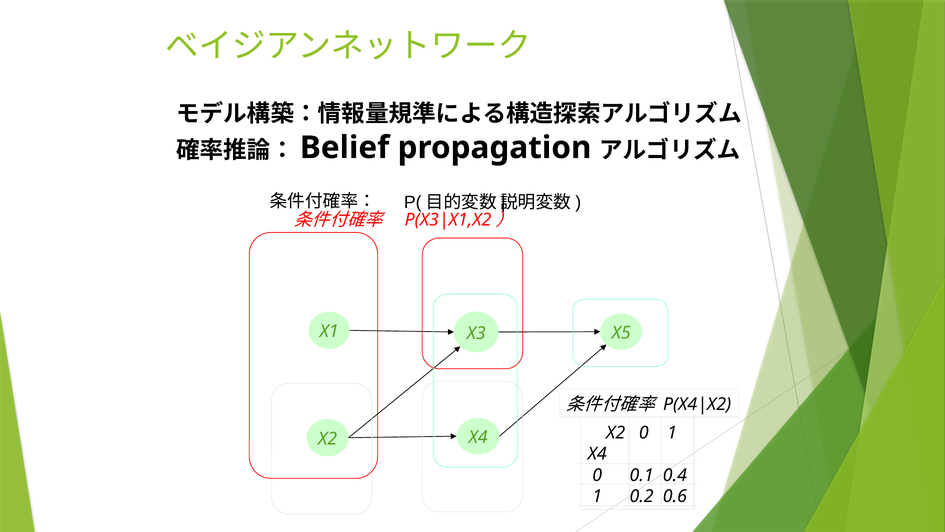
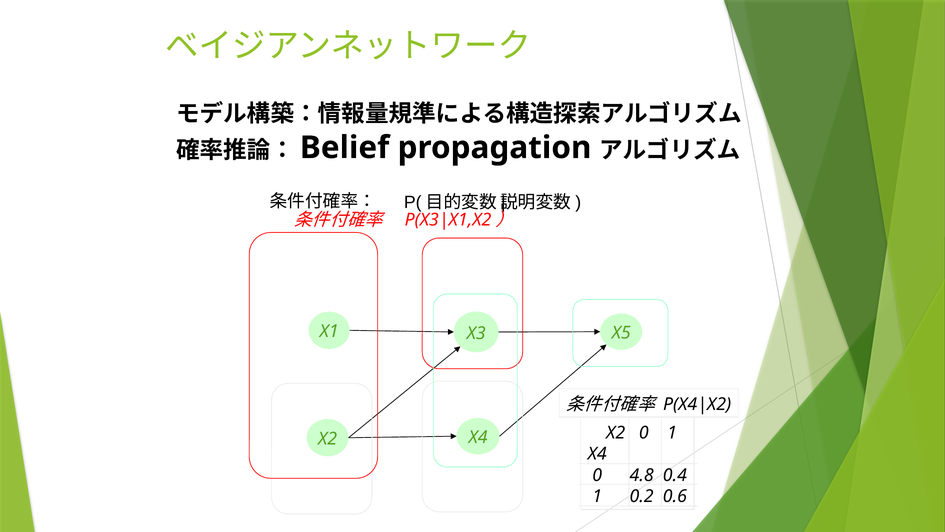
0.1: 0.1 -> 4.8
